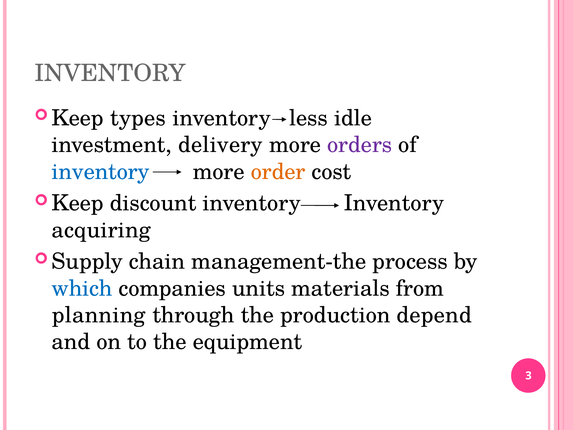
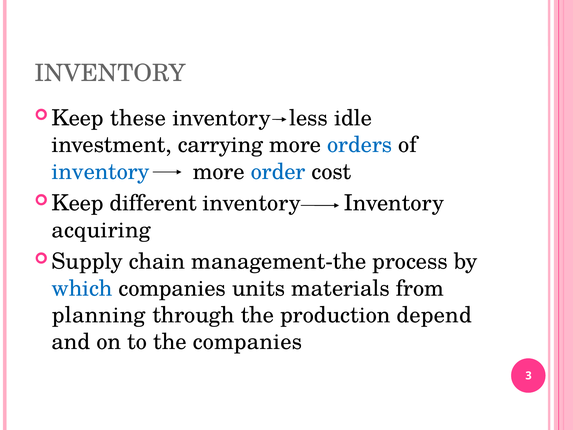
types: types -> these
delivery: delivery -> carrying
orders colour: purple -> blue
order colour: orange -> blue
discount: discount -> different
the equipment: equipment -> companies
